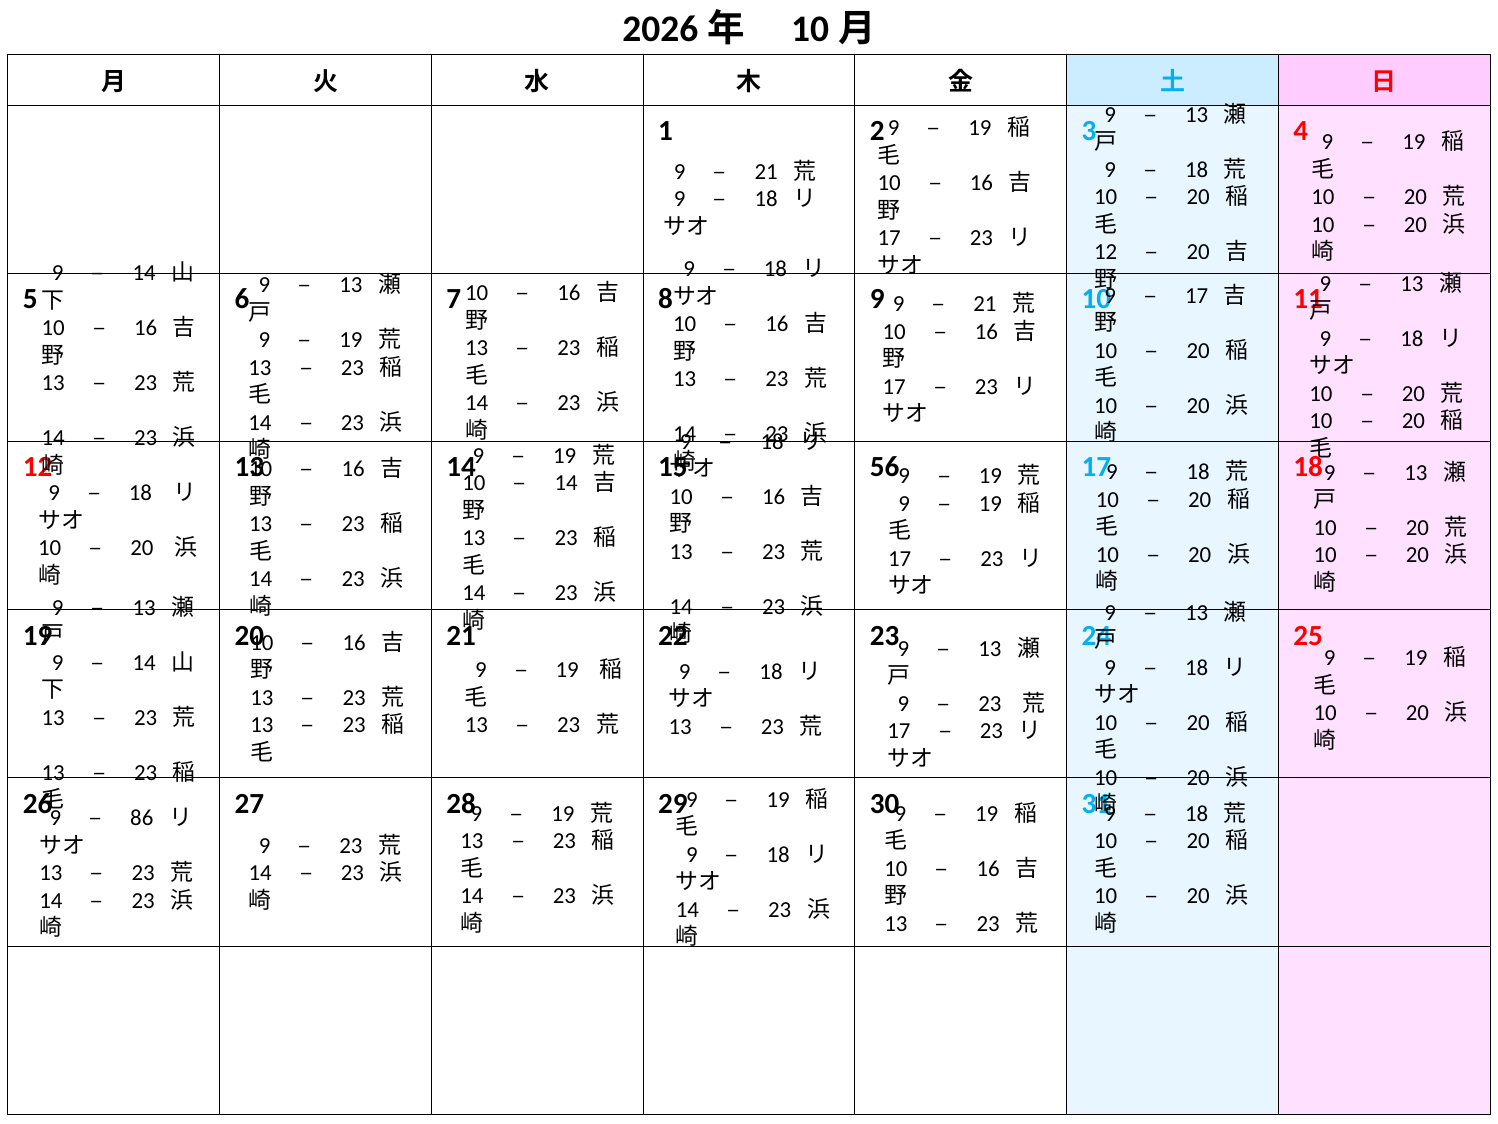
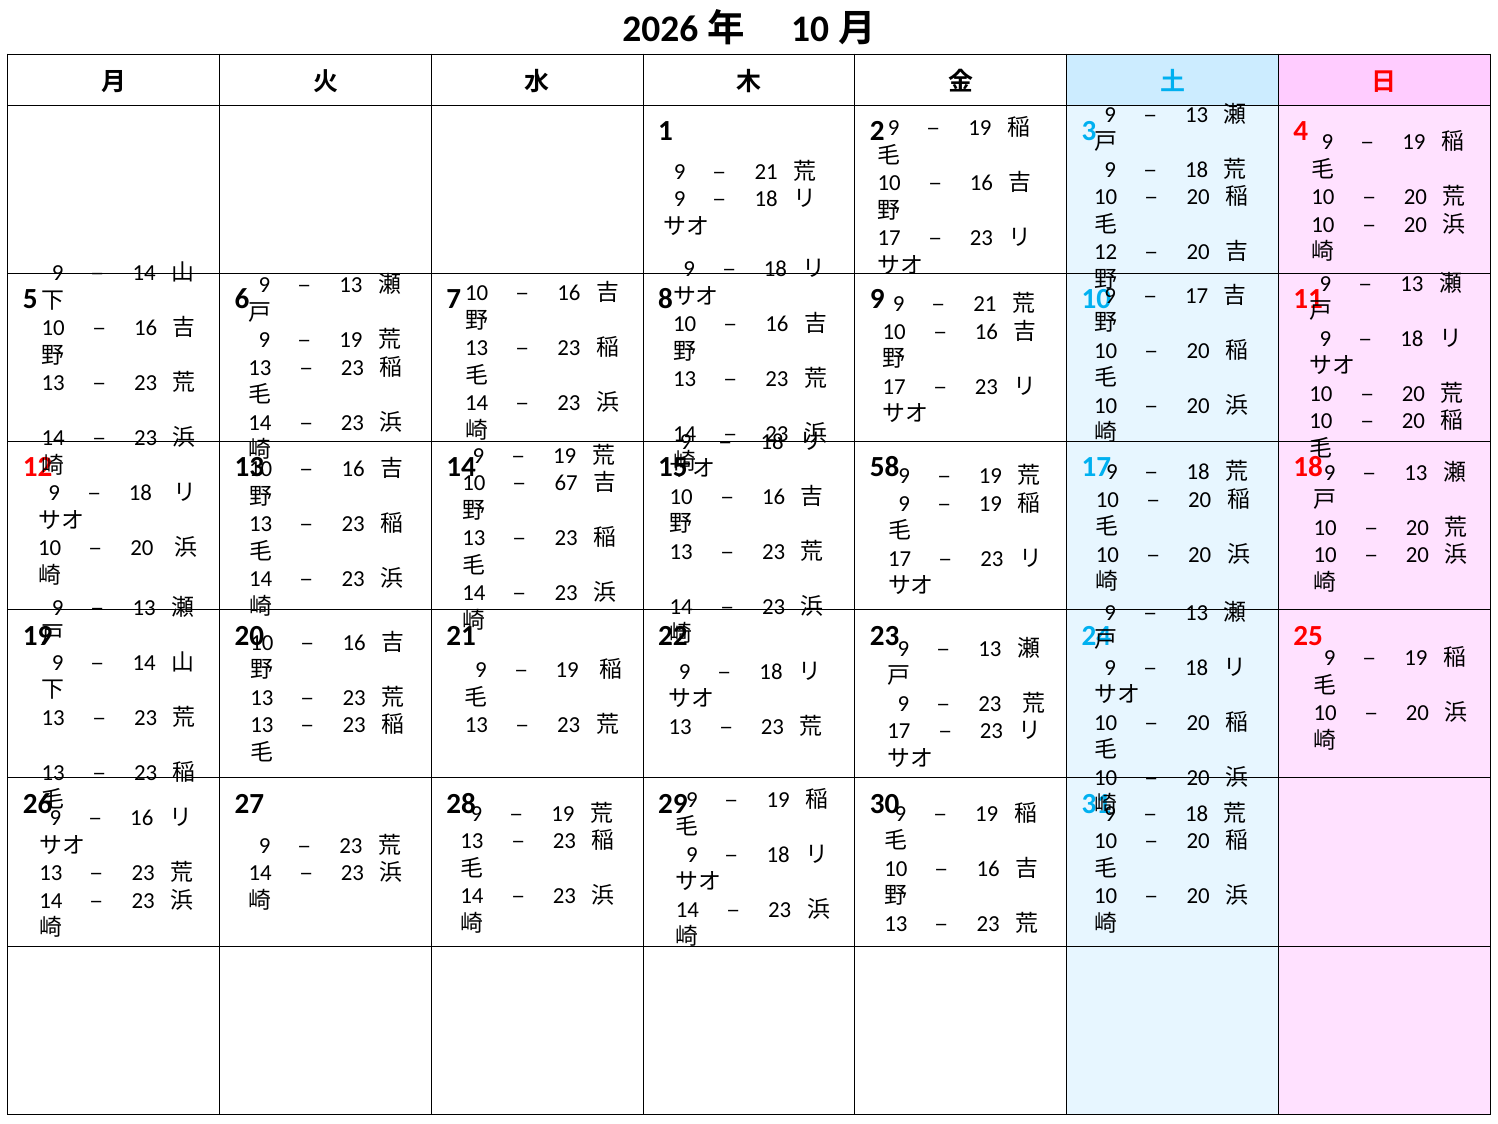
56: 56 -> 58
14 at (566, 483): 14 -> 67
86 at (142, 818): 86 -> 16
